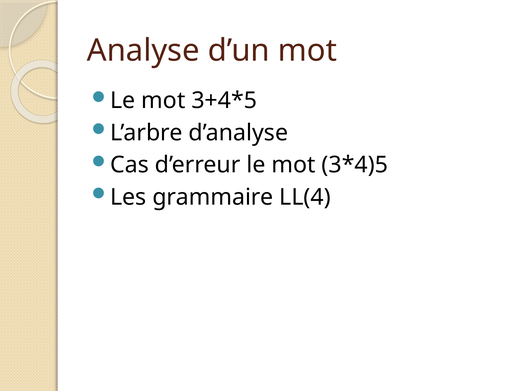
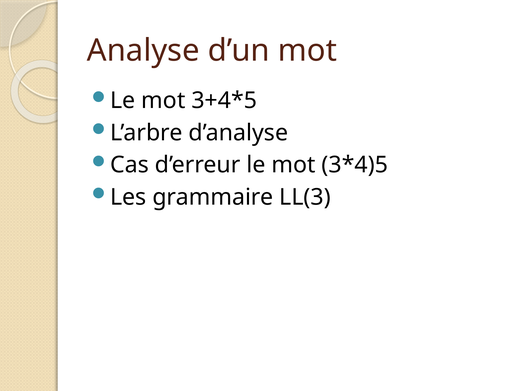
LL(4: LL(4 -> LL(3
